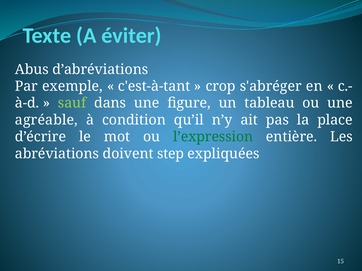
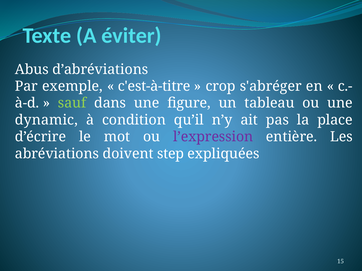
c'est-à-tant: c'est-à-tant -> c'est-à-titre
agréable: agréable -> dynamic
l’expression colour: green -> purple
